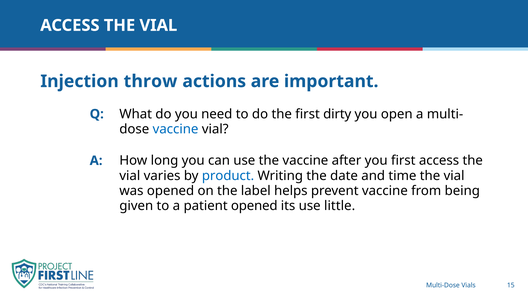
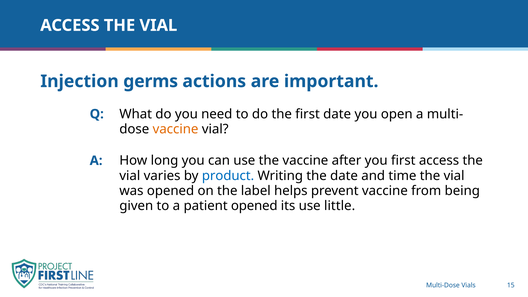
throw: throw -> germs
first dirty: dirty -> date
vaccine at (176, 129) colour: blue -> orange
